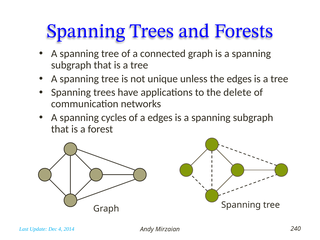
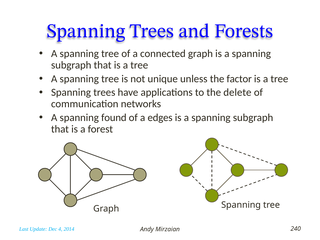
the edges: edges -> factor
cycles: cycles -> found
